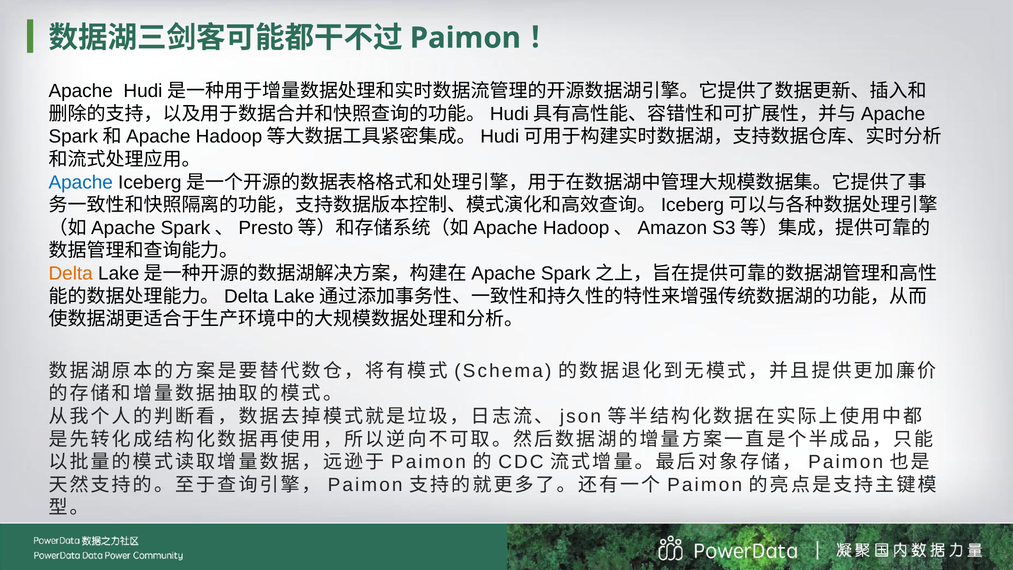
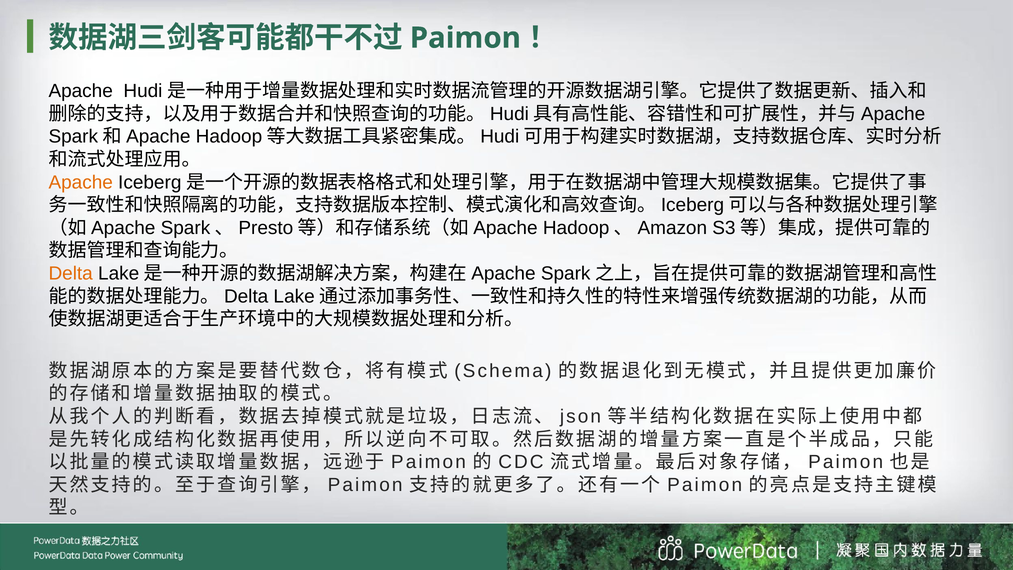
Apache at (81, 182) colour: blue -> orange
